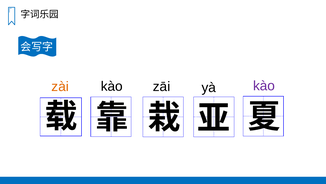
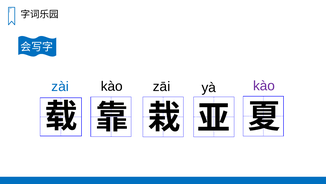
zài colour: orange -> blue
